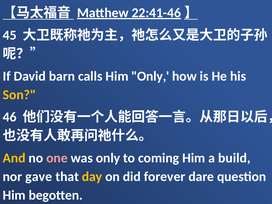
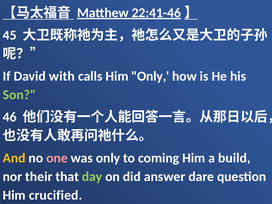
barn: barn -> with
Son colour: yellow -> light green
gave: gave -> their
day colour: yellow -> light green
forever: forever -> answer
begotten: begotten -> crucified
